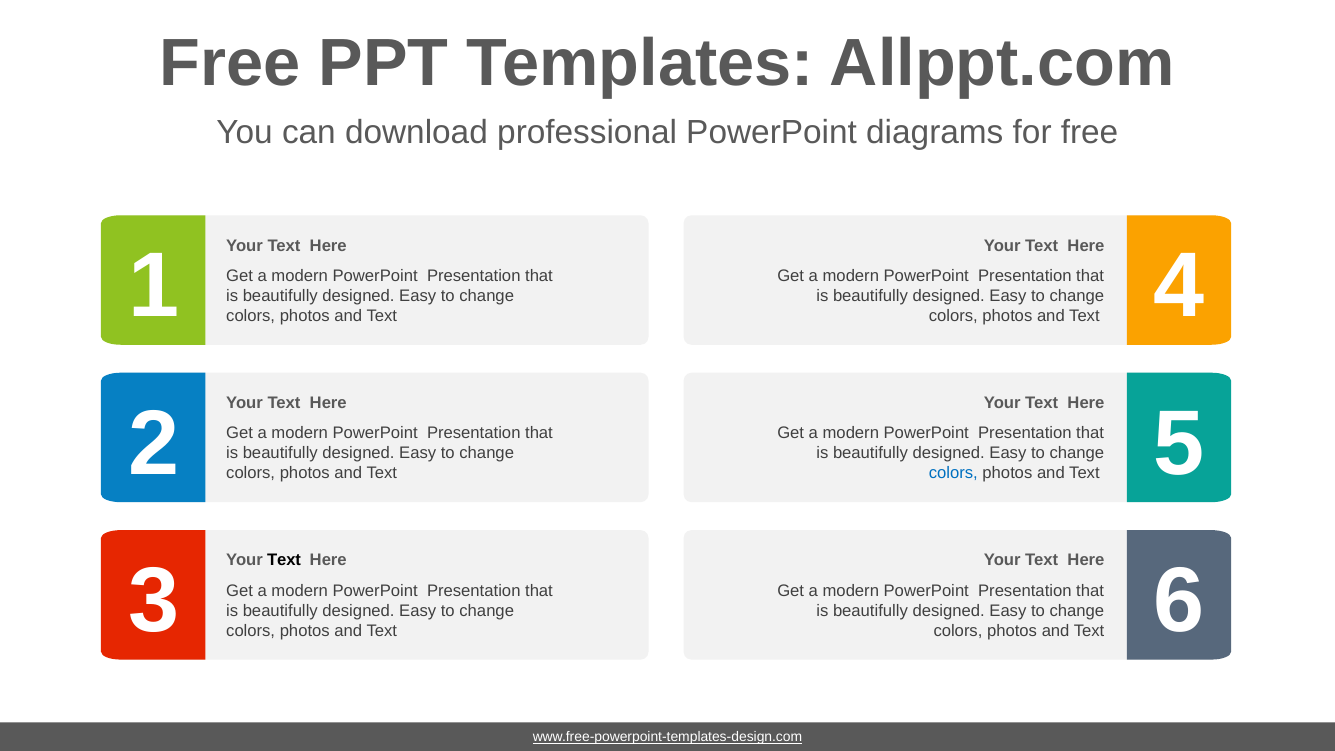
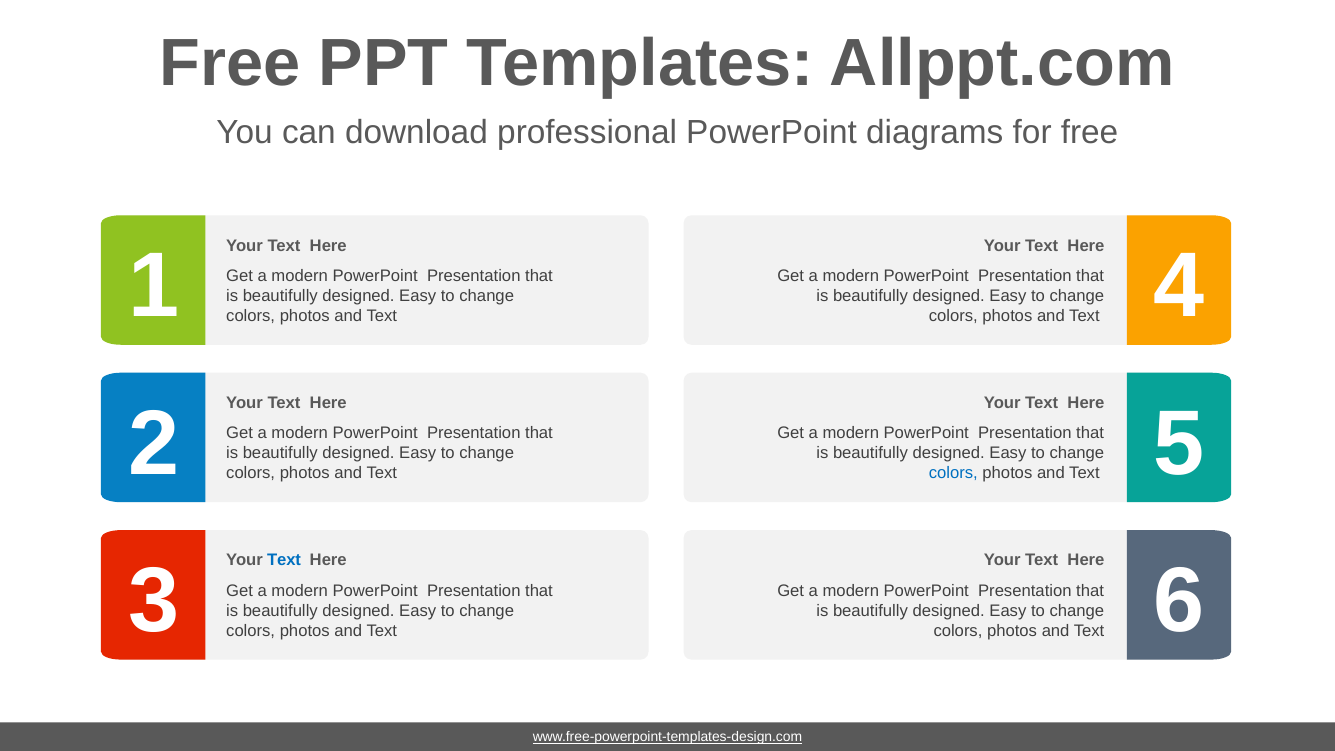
Text at (284, 560) colour: black -> blue
